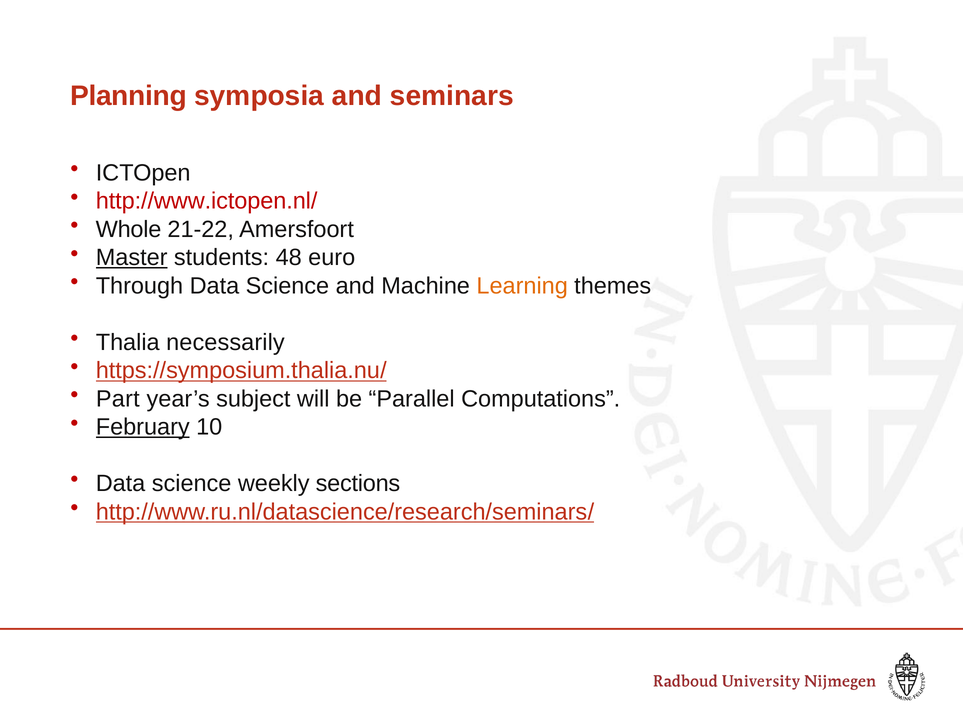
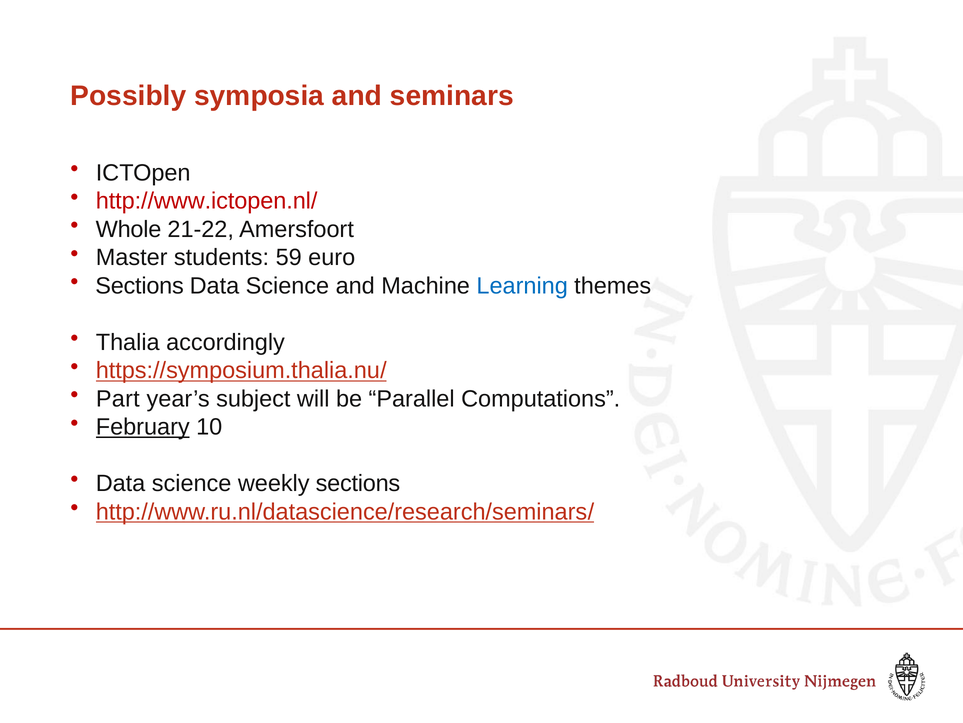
Planning: Planning -> Possibly
Master underline: present -> none
48: 48 -> 59
Through at (139, 286): Through -> Sections
Learning colour: orange -> blue
necessarily: necessarily -> accordingly
